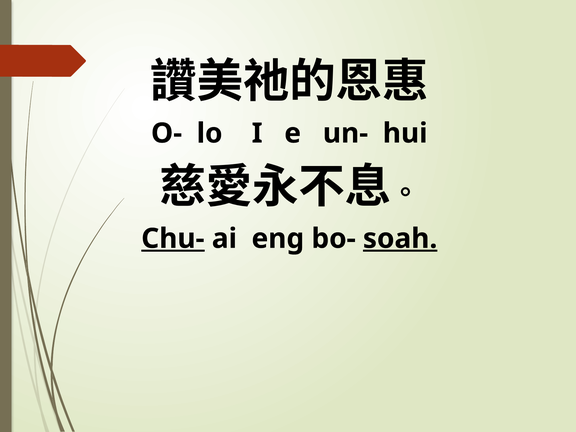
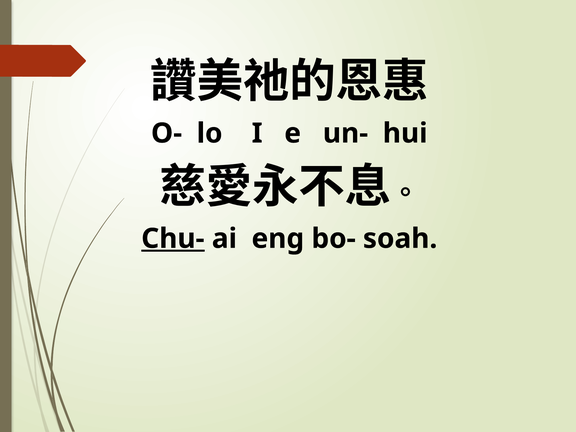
soah underline: present -> none
